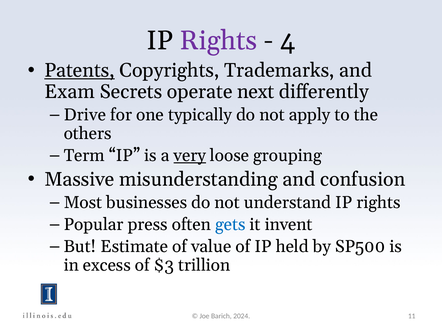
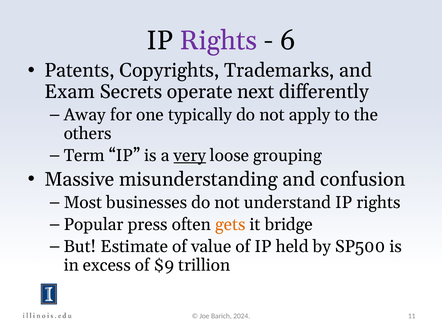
4: 4 -> 6
Patents underline: present -> none
Drive: Drive -> Away
gets colour: blue -> orange
invent: invent -> bridge
$3: $3 -> $9
